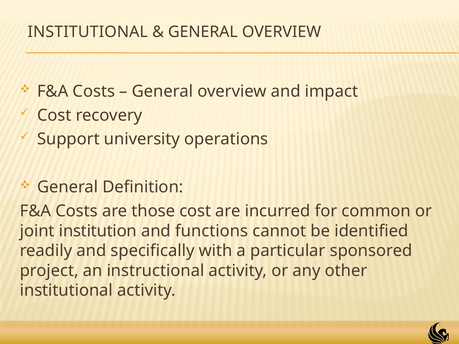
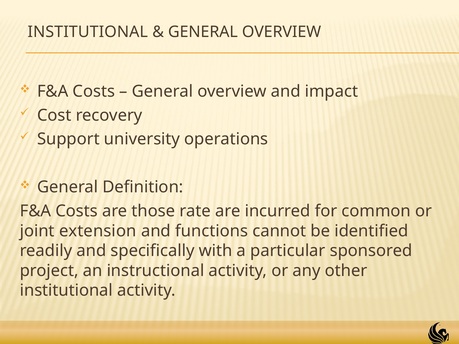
those cost: cost -> rate
institution: institution -> extension
